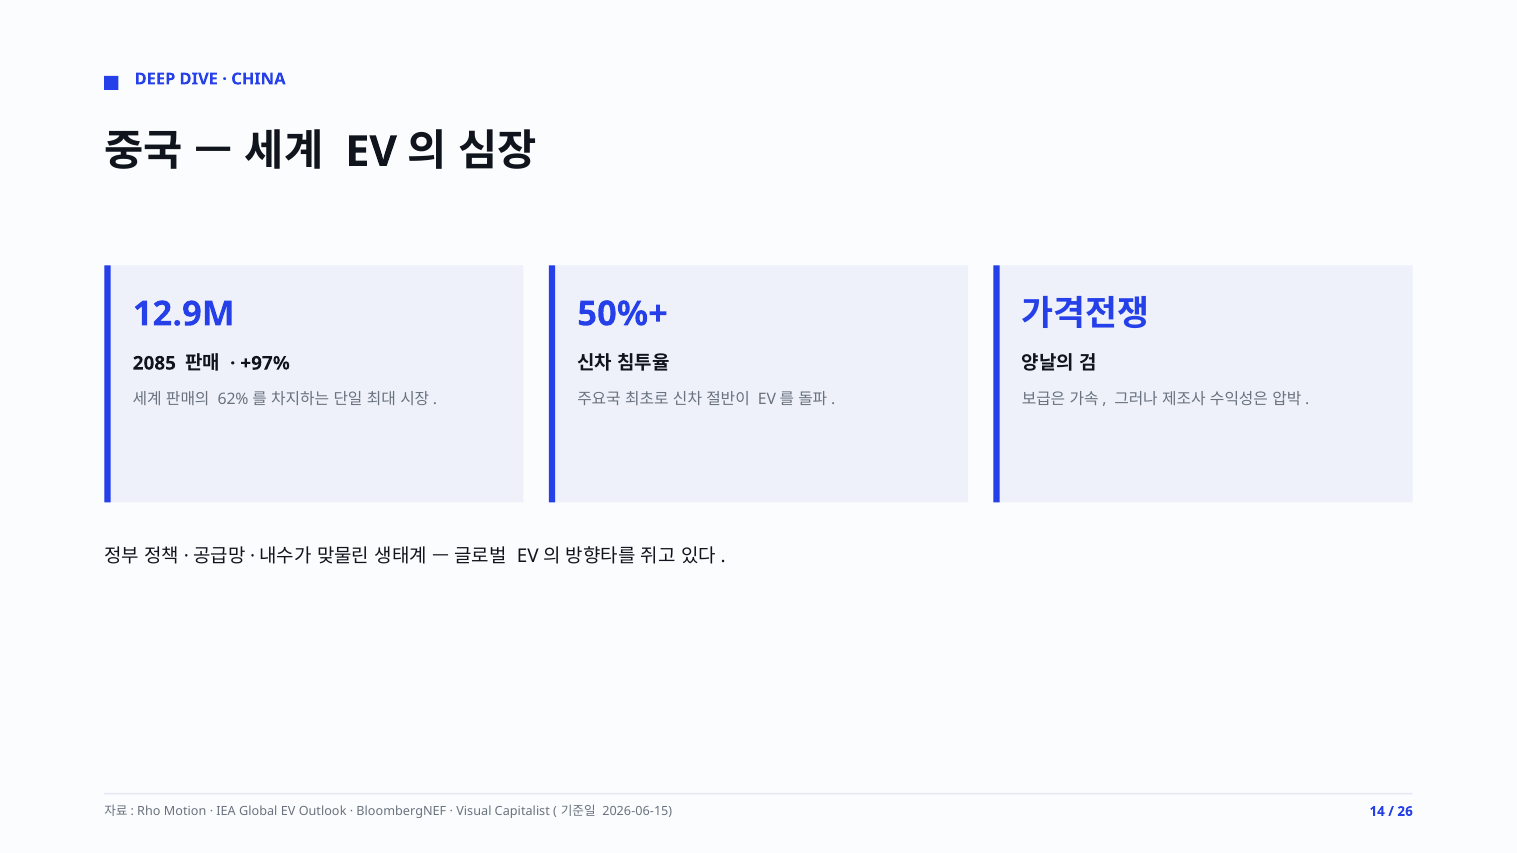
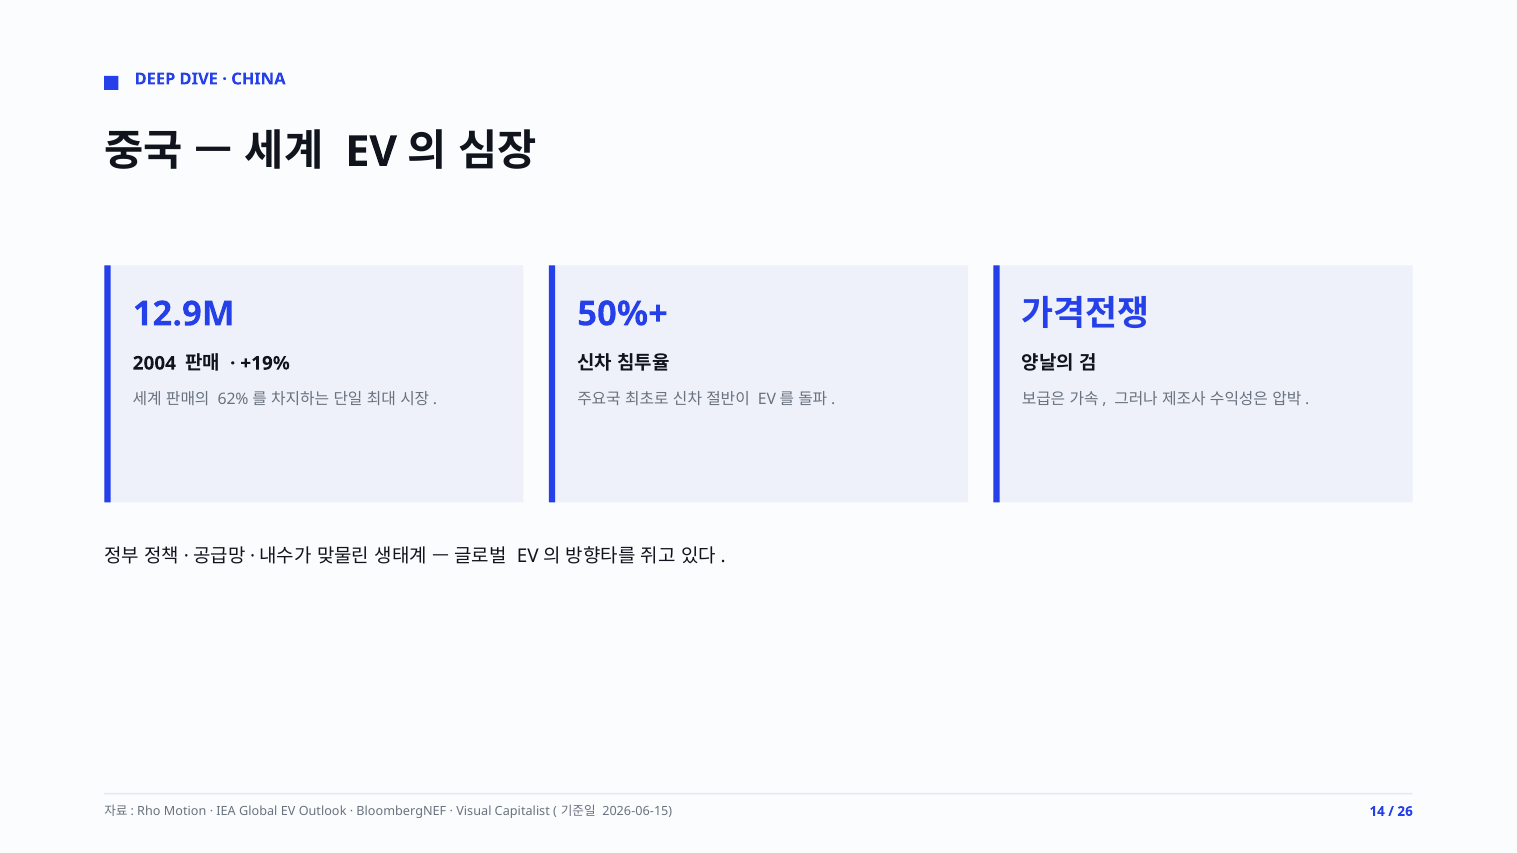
2085: 2085 -> 2004
+97%: +97% -> +19%
